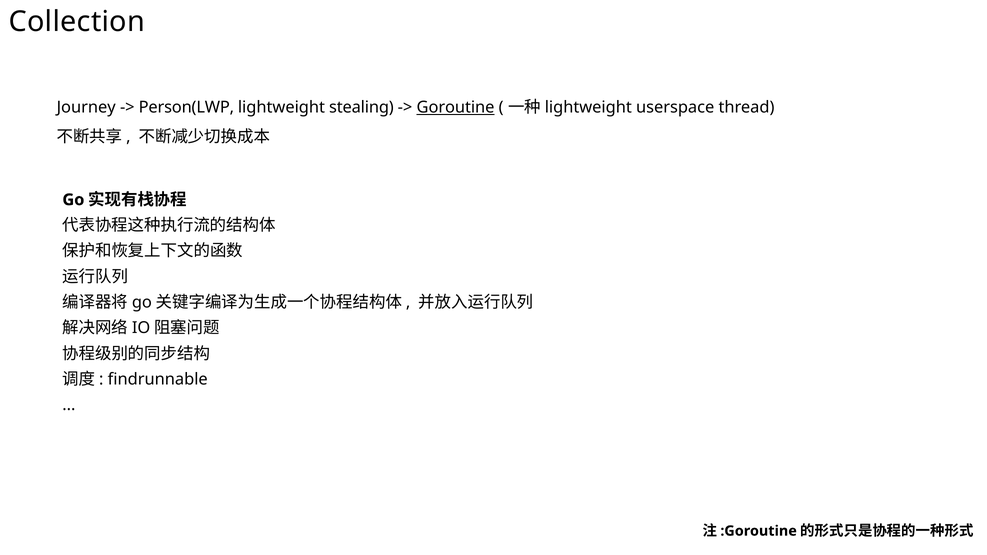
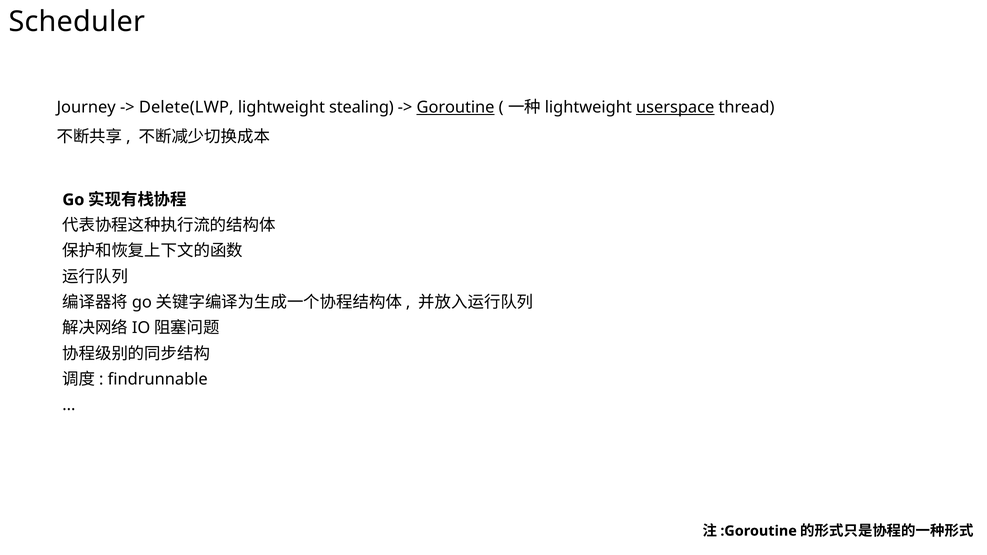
Collection: Collection -> Scheduler
Person(LWP: Person(LWP -> Delete(LWP
userspace underline: none -> present
